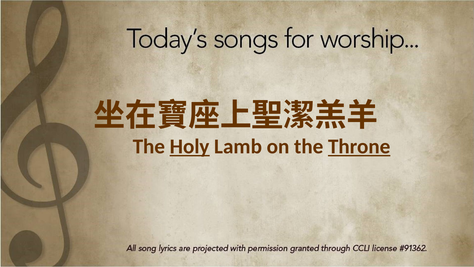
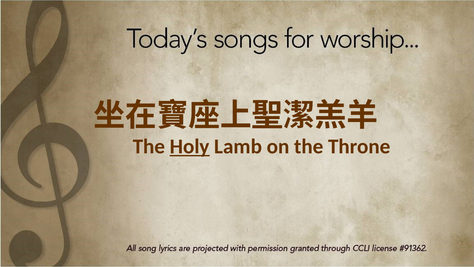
Throne underline: present -> none
